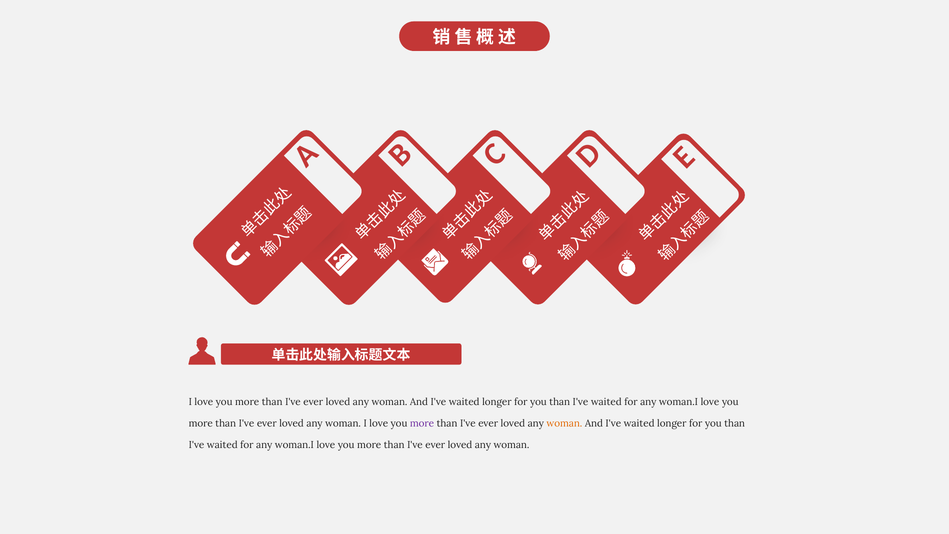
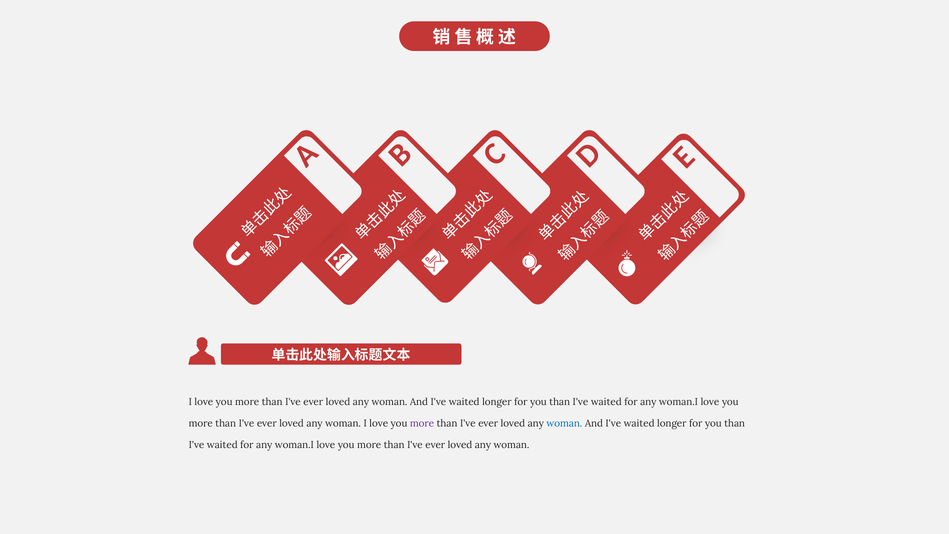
woman at (564, 423) colour: orange -> blue
